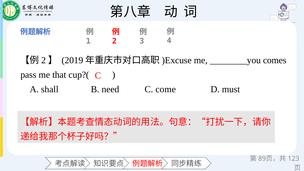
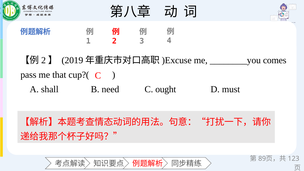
come: come -> ought
